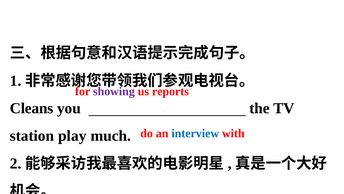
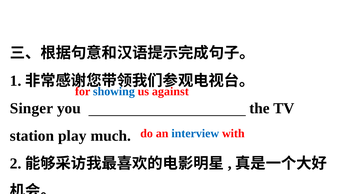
showing colour: purple -> blue
reports: reports -> against
Cleans: Cleans -> Singer
